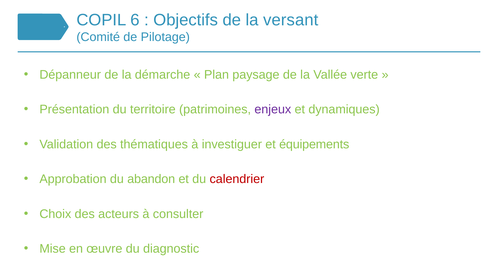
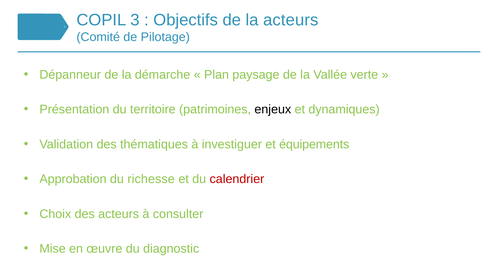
6: 6 -> 3
la versant: versant -> acteurs
enjeux colour: purple -> black
abandon: abandon -> richesse
